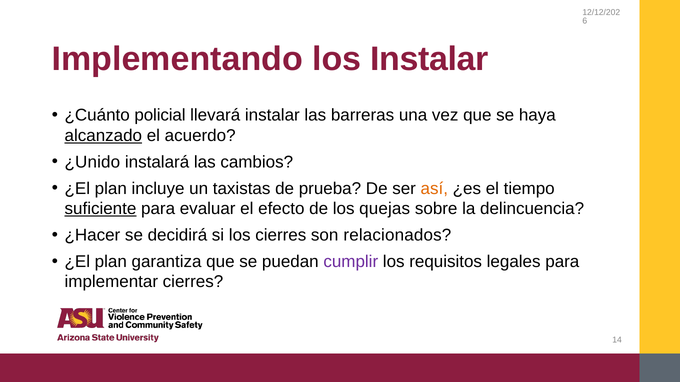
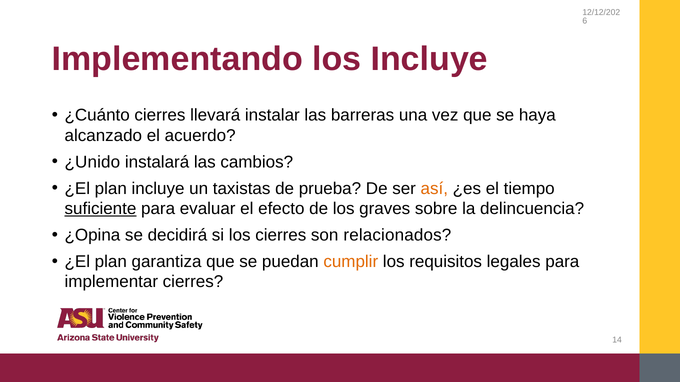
los Instalar: Instalar -> Incluye
¿Cuánto policial: policial -> cierres
alcanzado underline: present -> none
quejas: quejas -> graves
¿Hacer: ¿Hacer -> ¿Opina
cumplir colour: purple -> orange
